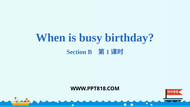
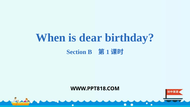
busy: busy -> dear
